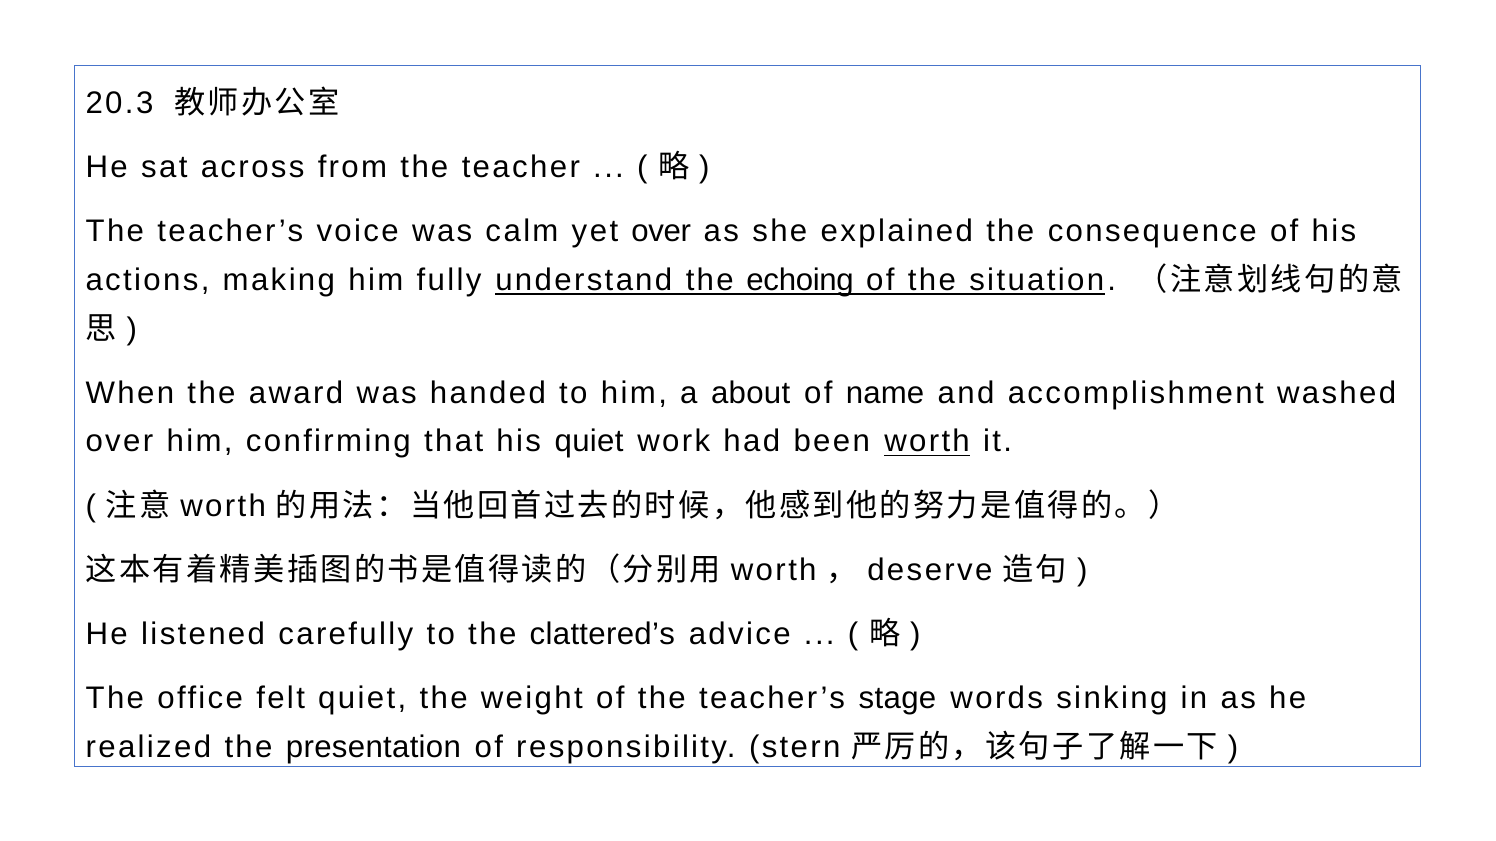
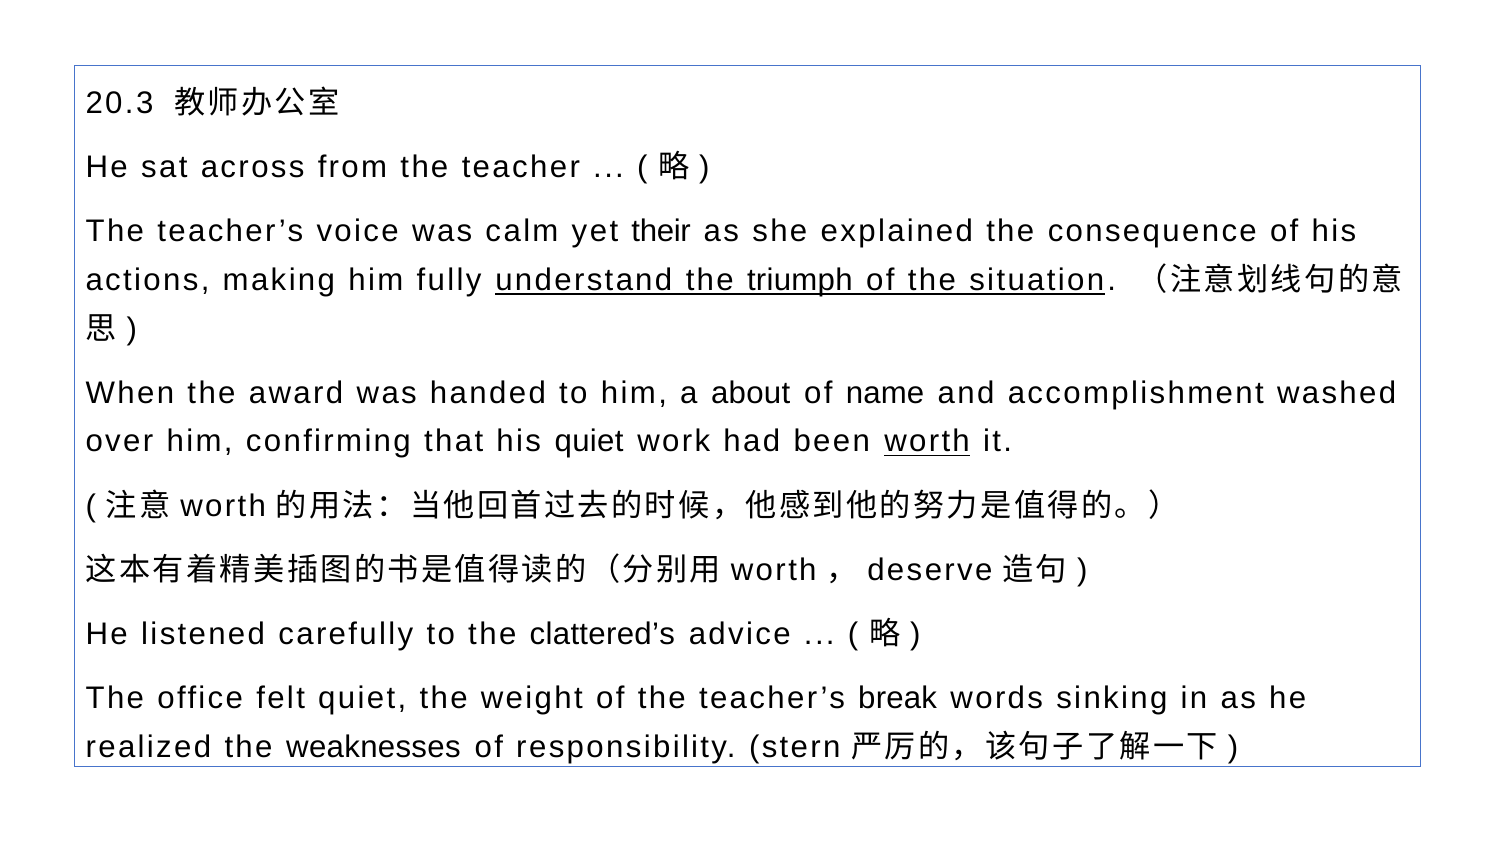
yet over: over -> their
echoing: echoing -> triumph
stage: stage -> break
presentation: presentation -> weaknesses
